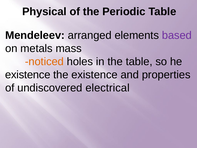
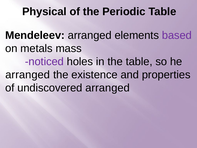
noticed colour: orange -> purple
existence at (28, 75): existence -> arranged
undiscovered electrical: electrical -> arranged
